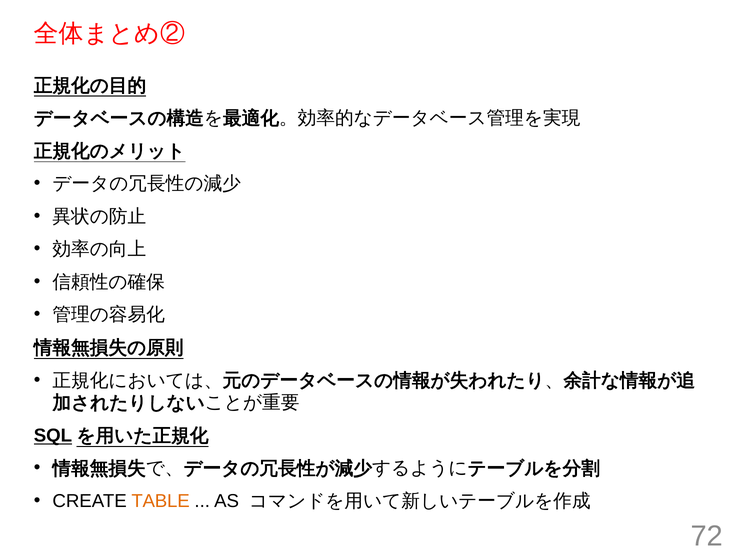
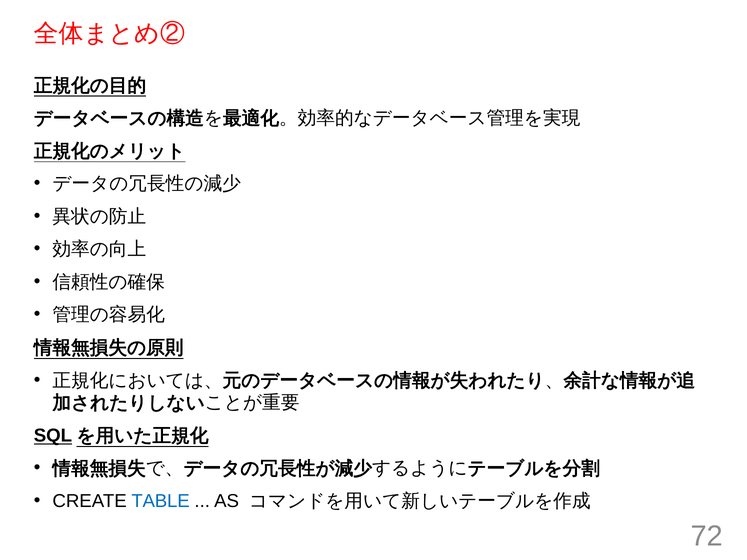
TABLE colour: orange -> blue
